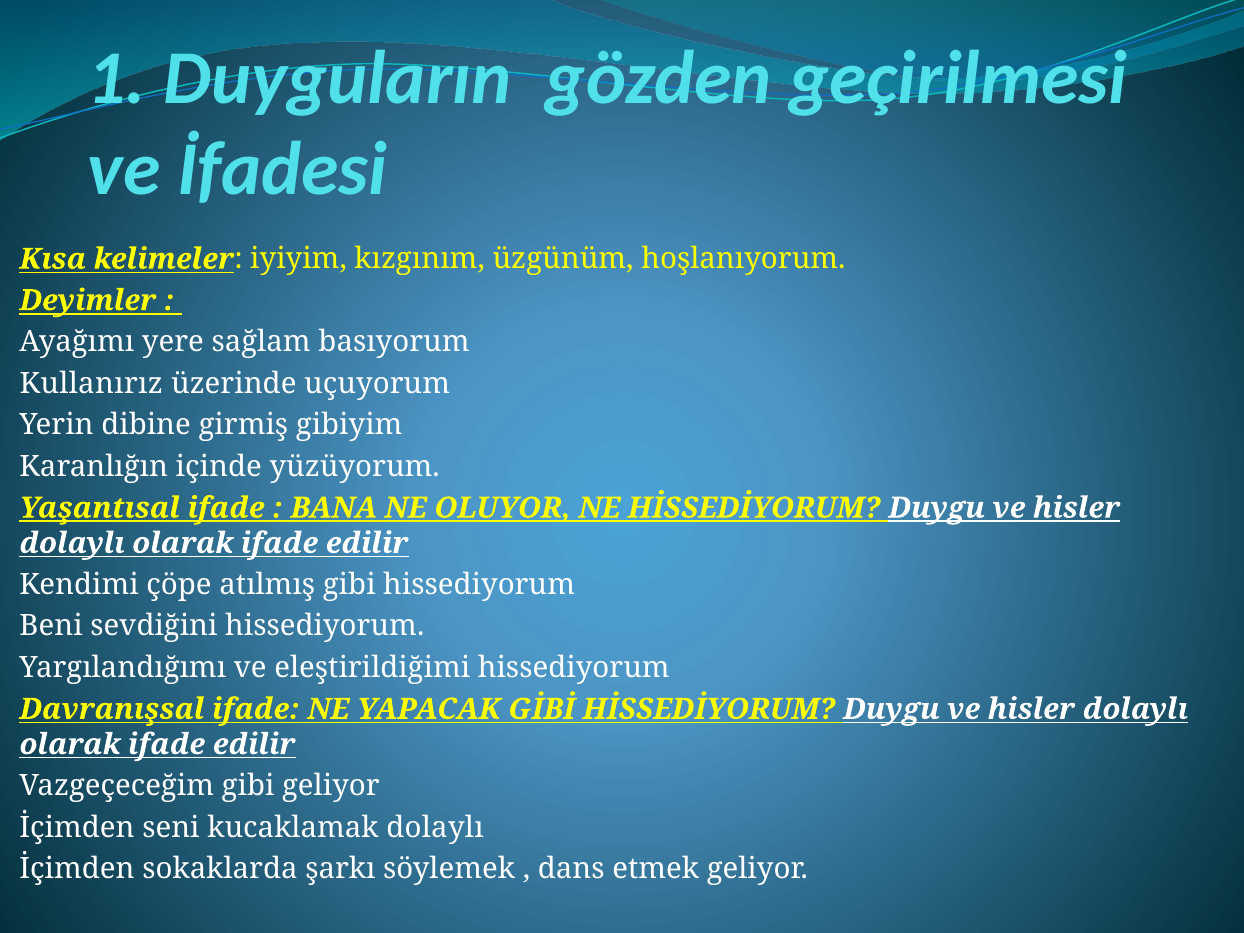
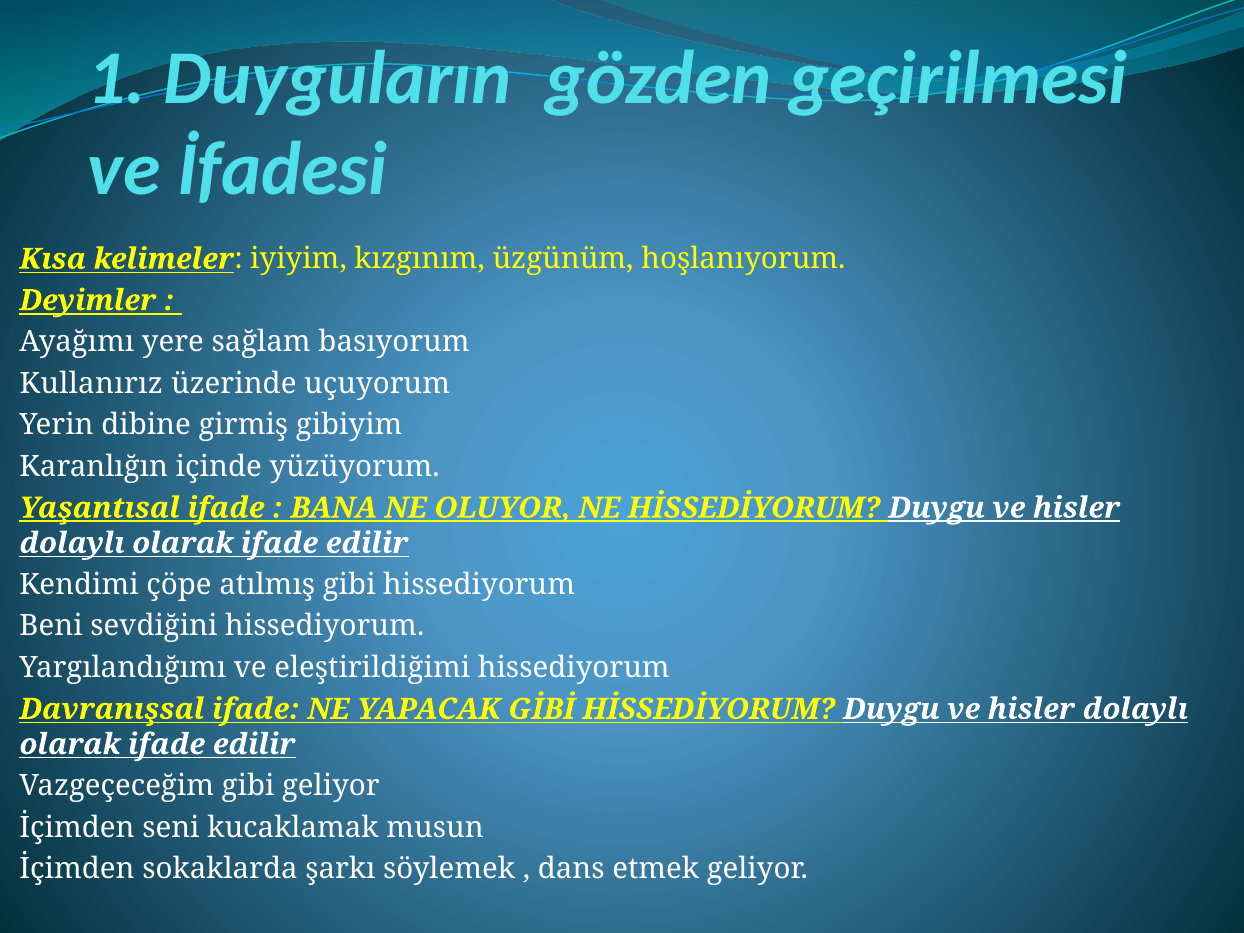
kucaklamak dolaylı: dolaylı -> musun
